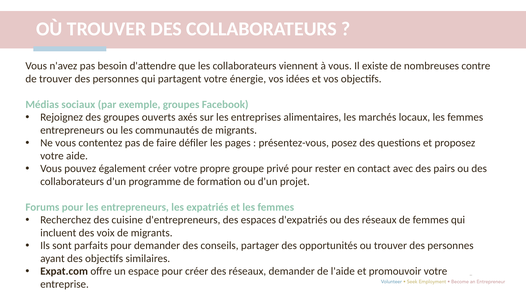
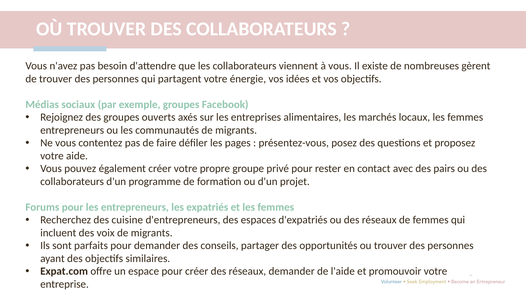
contre: contre -> gèrent
